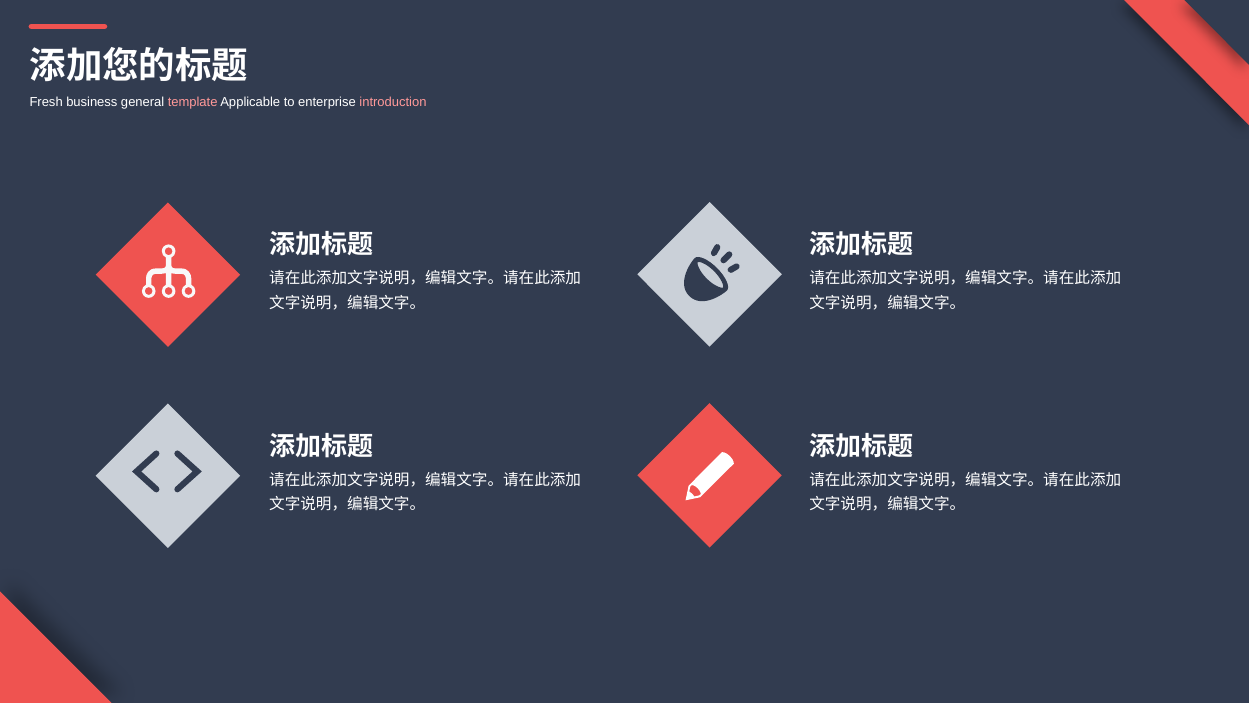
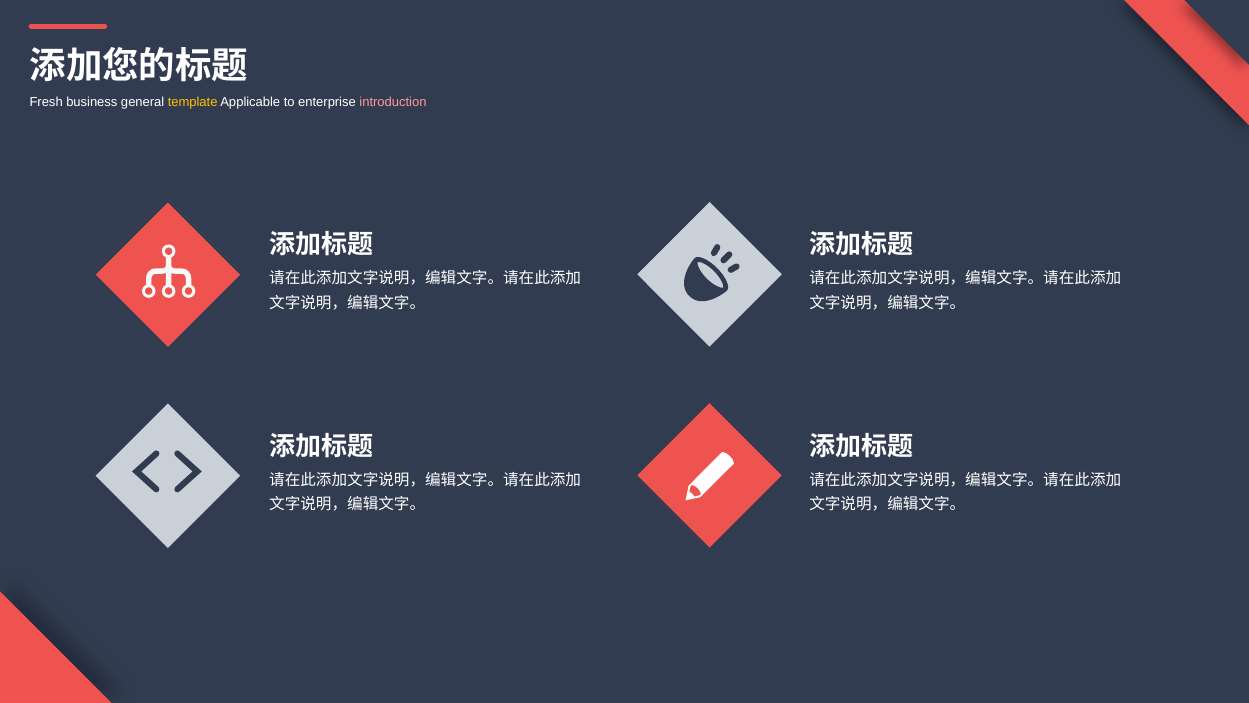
template colour: pink -> yellow
